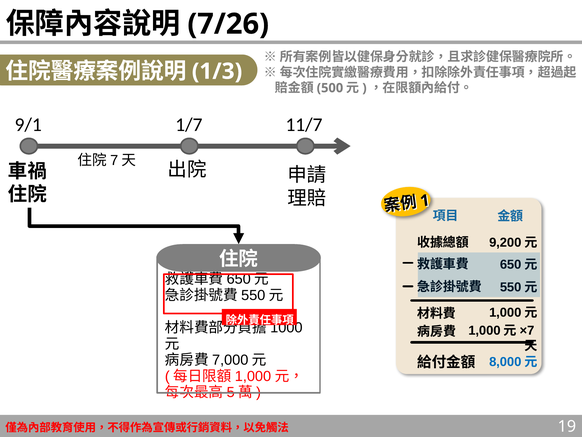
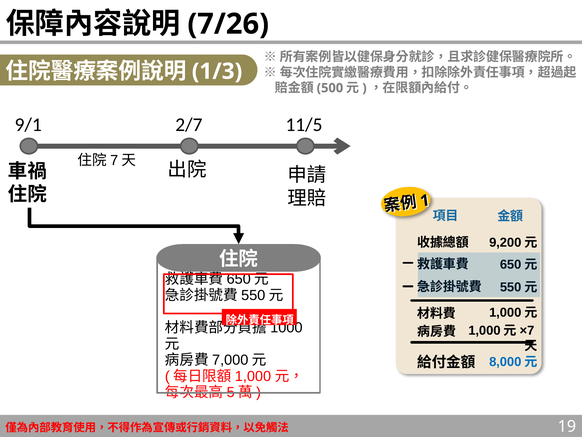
1/7: 1/7 -> 2/7
11/7: 11/7 -> 11/5
